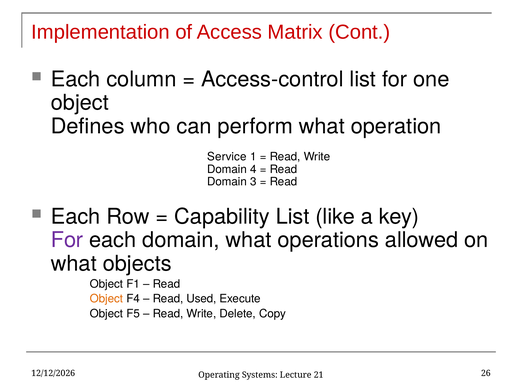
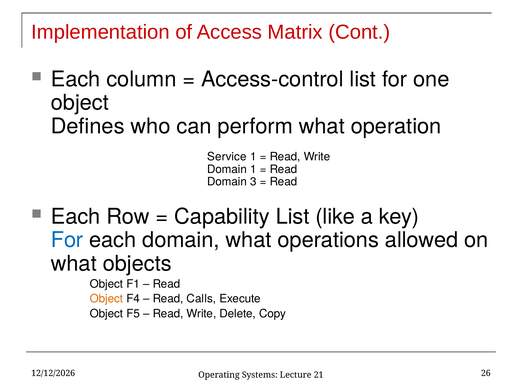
Domain 4: 4 -> 1
For at (67, 240) colour: purple -> blue
Used: Used -> Calls
